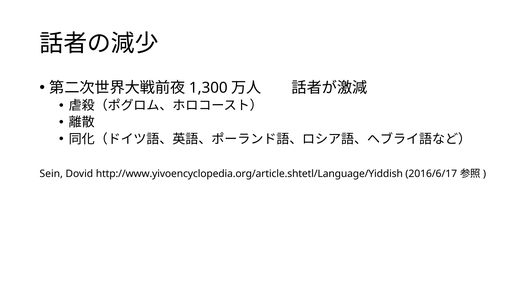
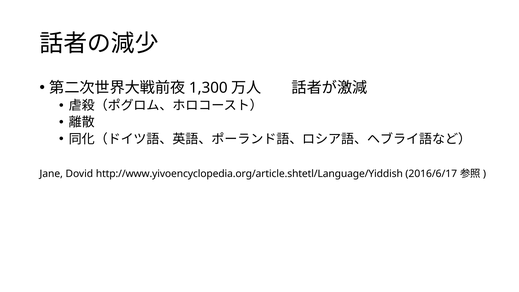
Sein: Sein -> Jane
